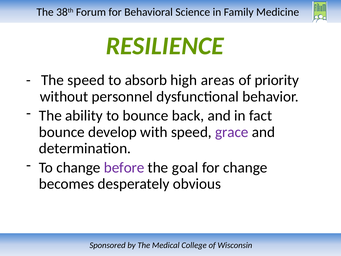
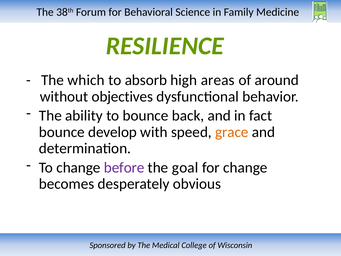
The speed: speed -> which
priority: priority -> around
personnel: personnel -> objectives
grace colour: purple -> orange
